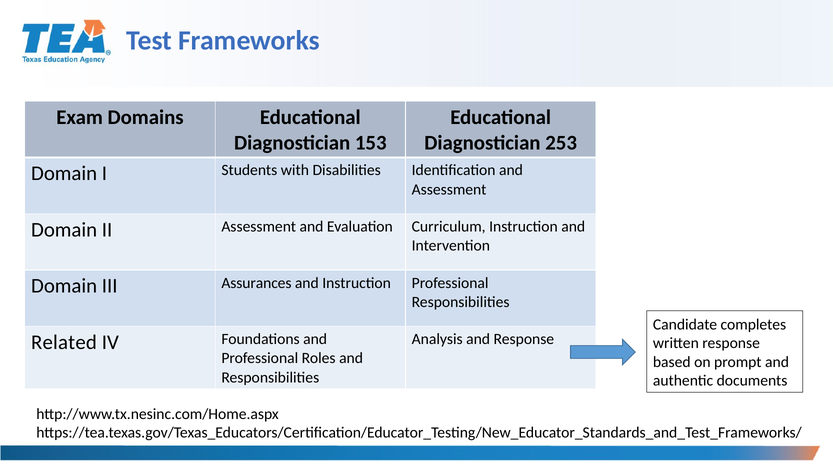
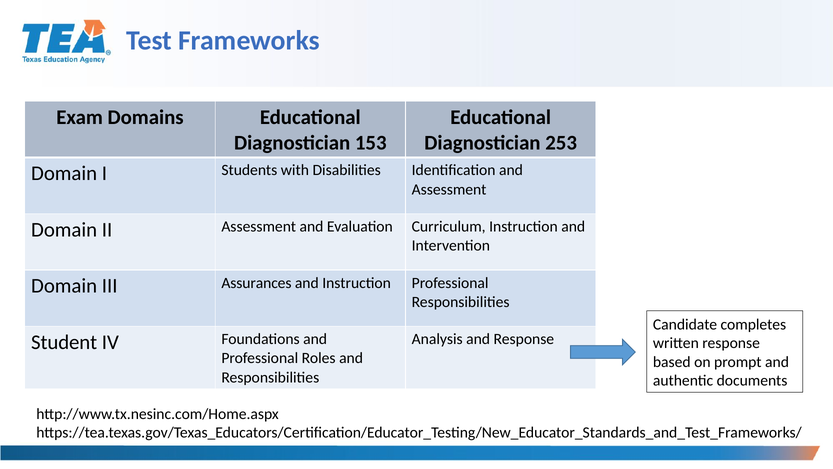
Related: Related -> Student
